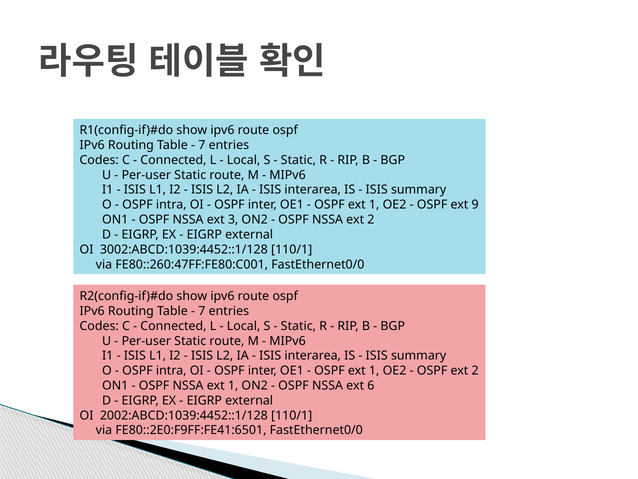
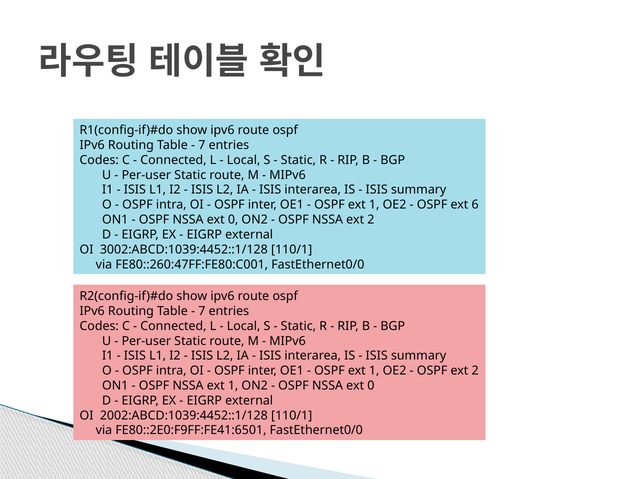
9: 9 -> 6
3 at (233, 219): 3 -> 0
6 at (371, 385): 6 -> 0
